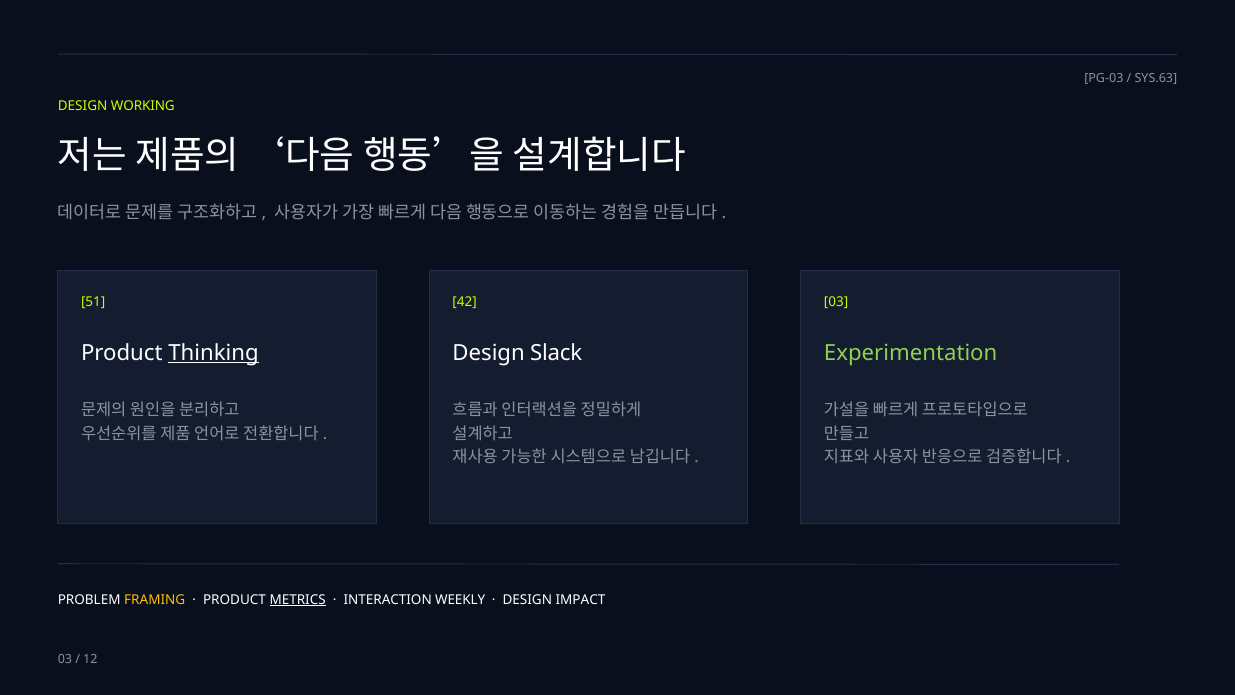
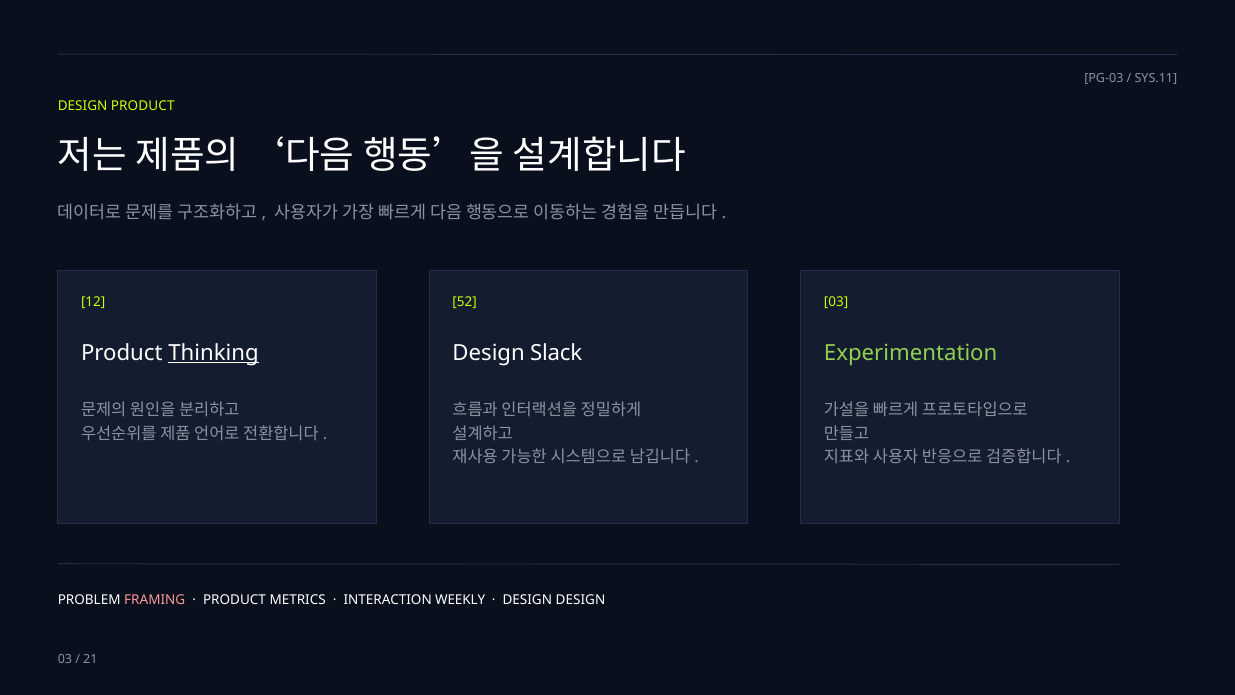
SYS.63: SYS.63 -> SYS.11
DESIGN WORKING: WORKING -> PRODUCT
51: 51 -> 12
42: 42 -> 52
FRAMING colour: yellow -> pink
METRICS underline: present -> none
DESIGN IMPACT: IMPACT -> DESIGN
12: 12 -> 21
